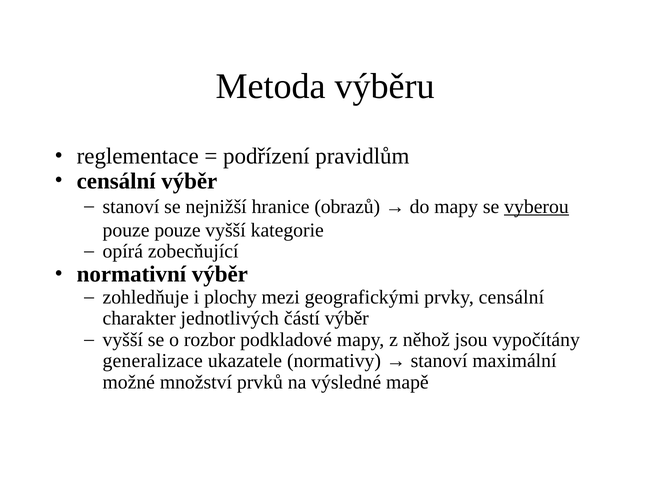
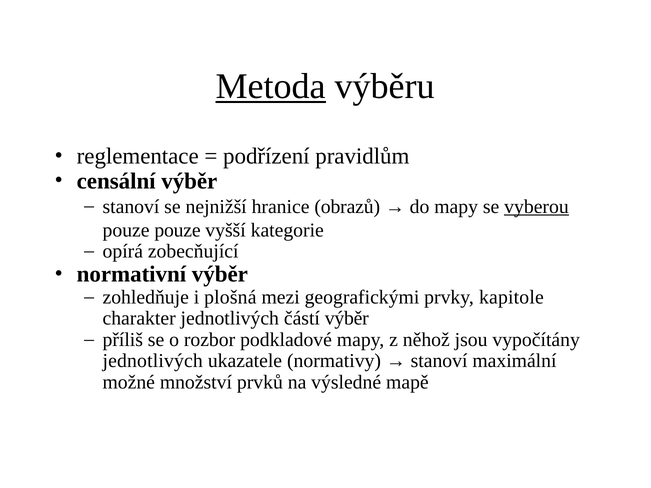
Metoda underline: none -> present
plochy: plochy -> plošná
prvky censální: censální -> kapitole
vyšší at (123, 340): vyšší -> příliš
generalizace at (153, 361): generalizace -> jednotlivých
